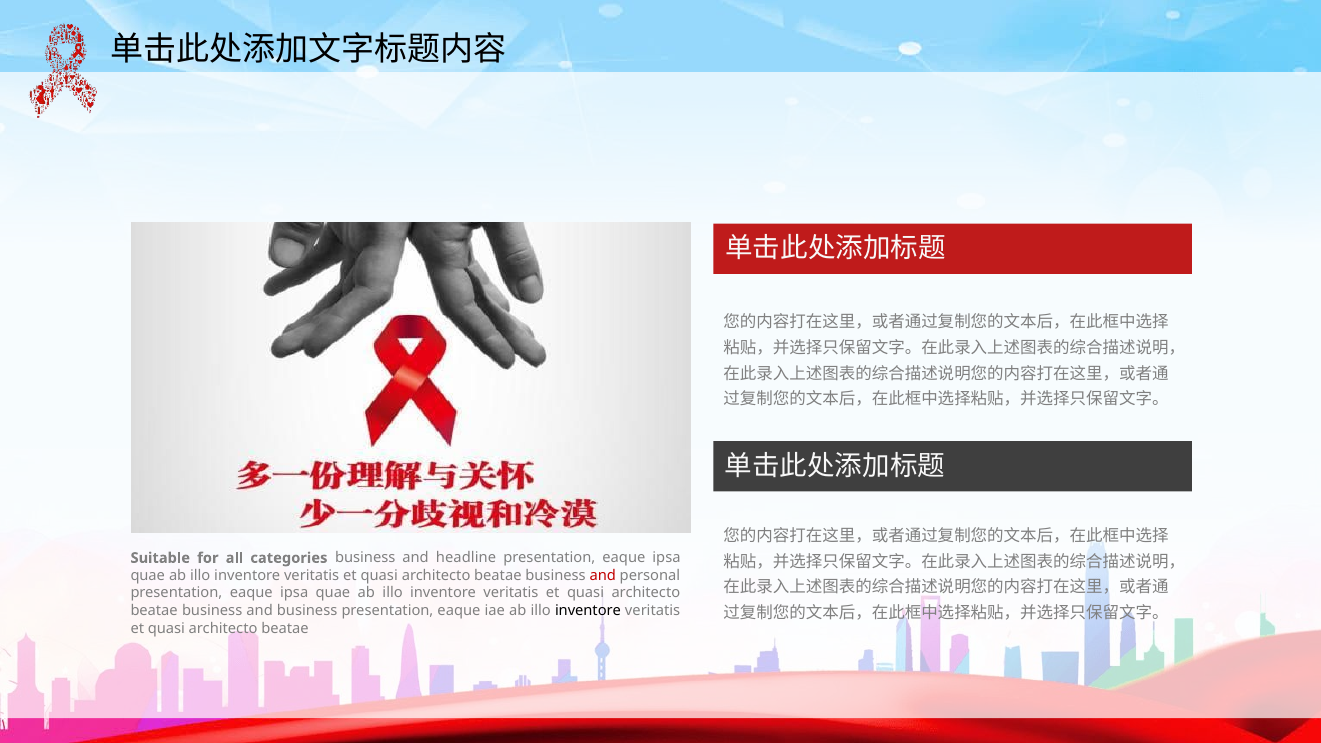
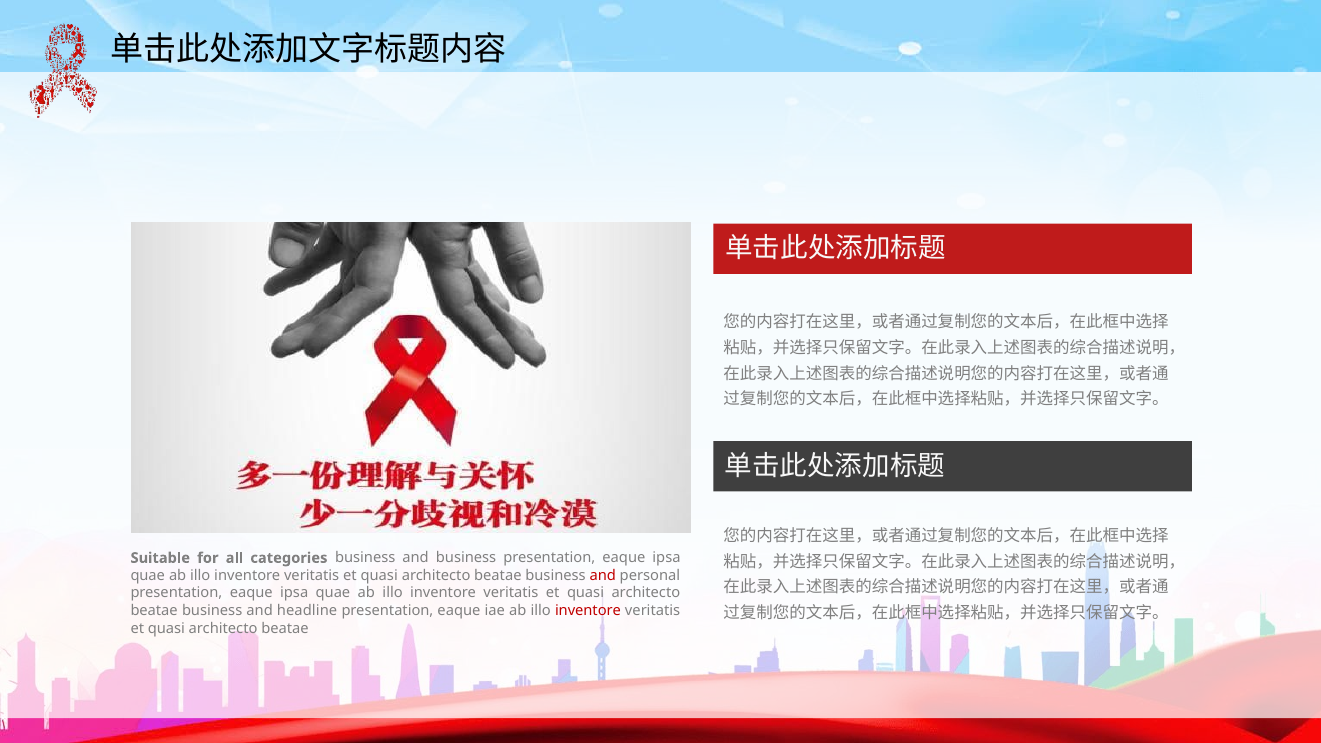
and headline: headline -> business
and business: business -> headline
inventore at (588, 611) colour: black -> red
